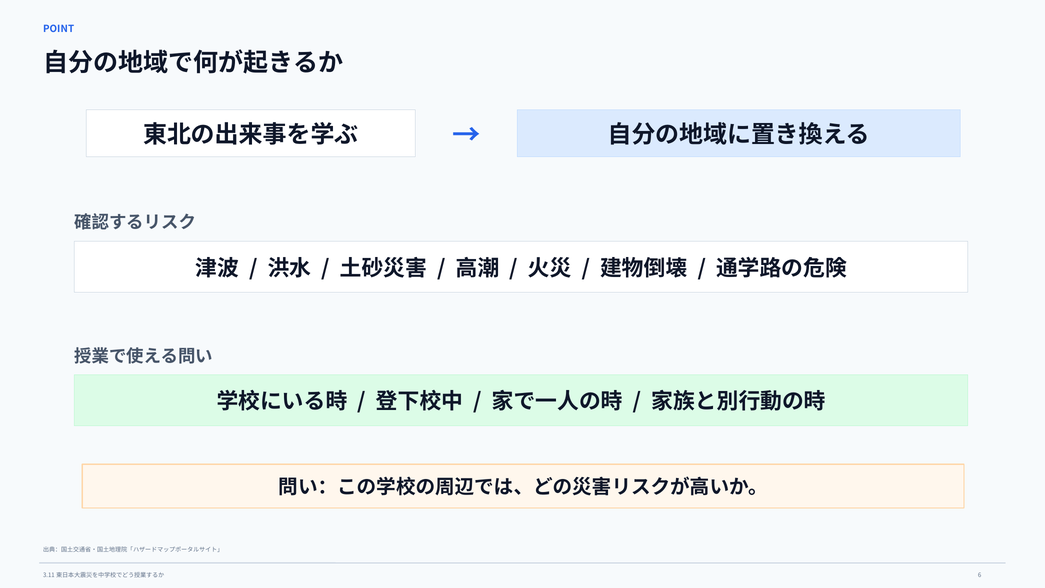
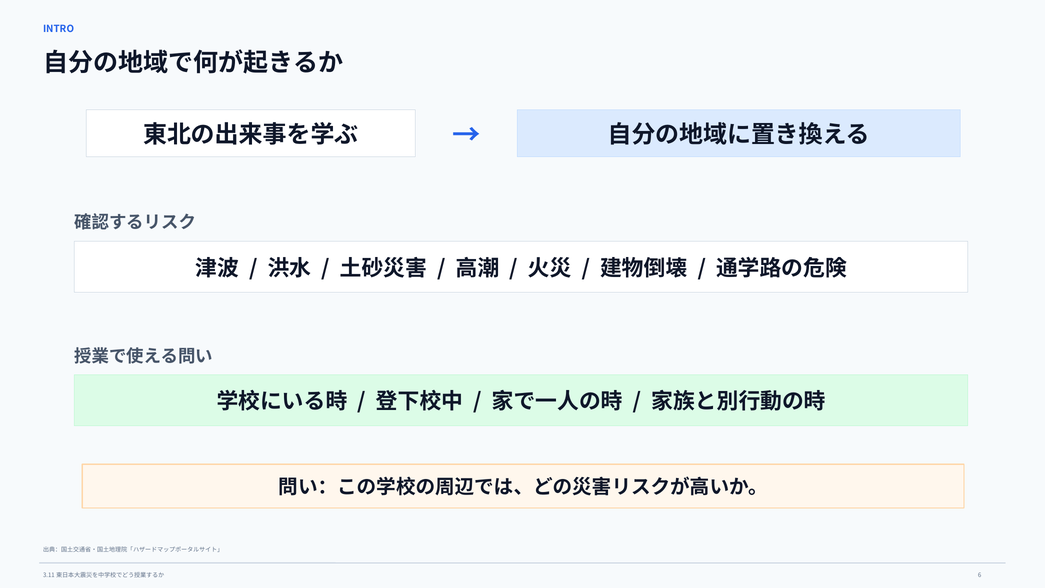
POINT: POINT -> INTRO
